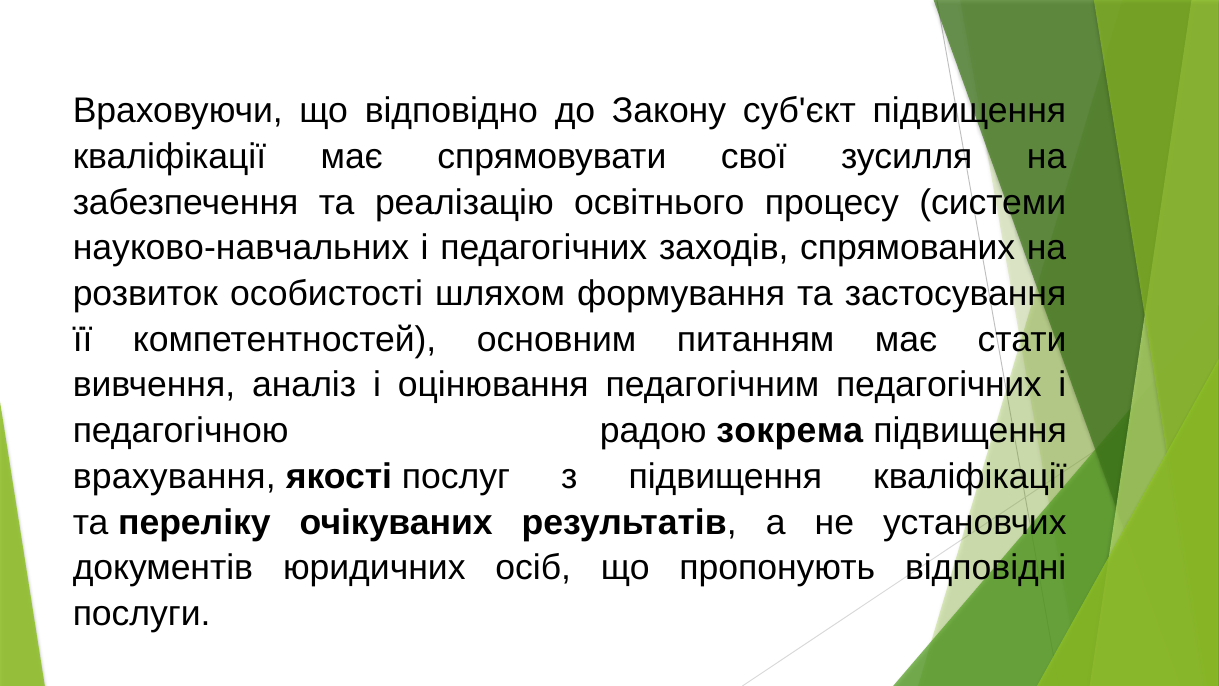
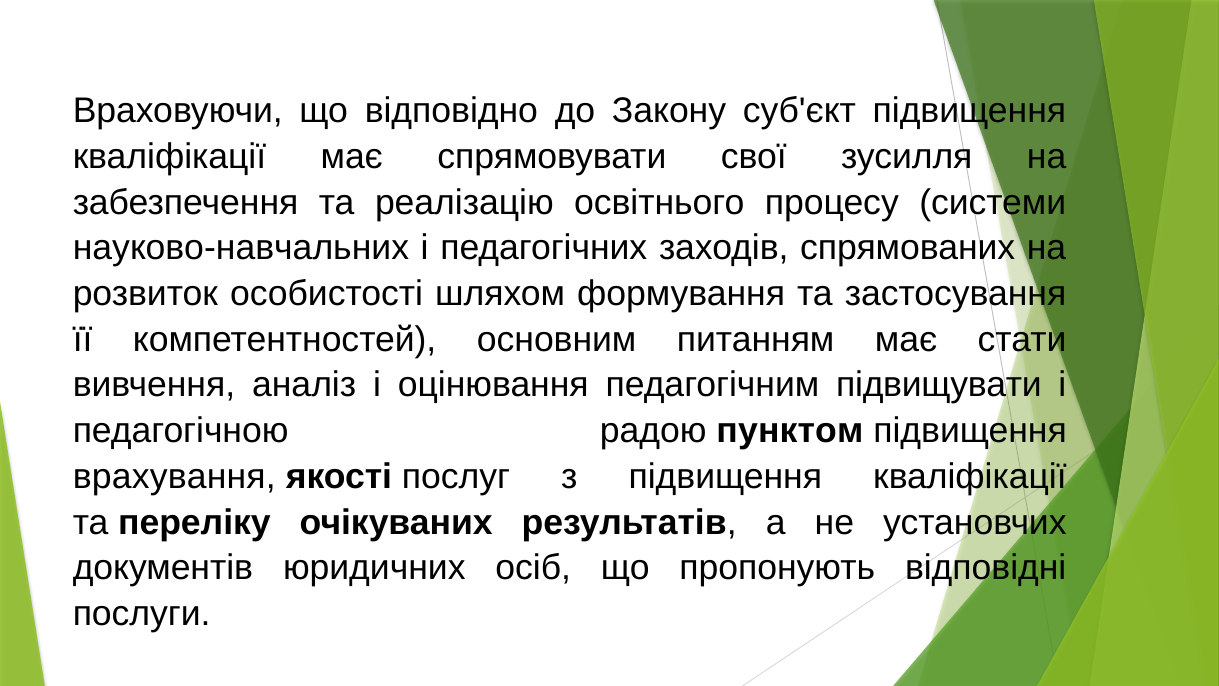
педагогічним педагогічних: педагогічних -> підвищувати
зокрема: зокрема -> пунктом
